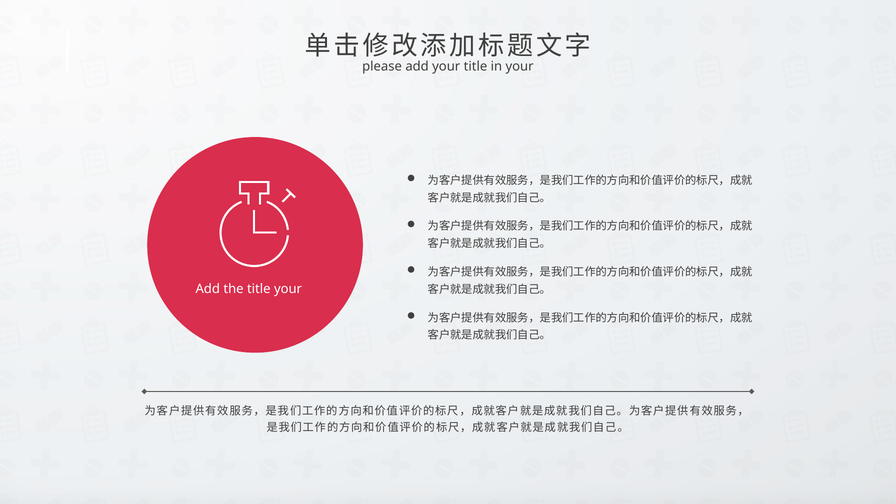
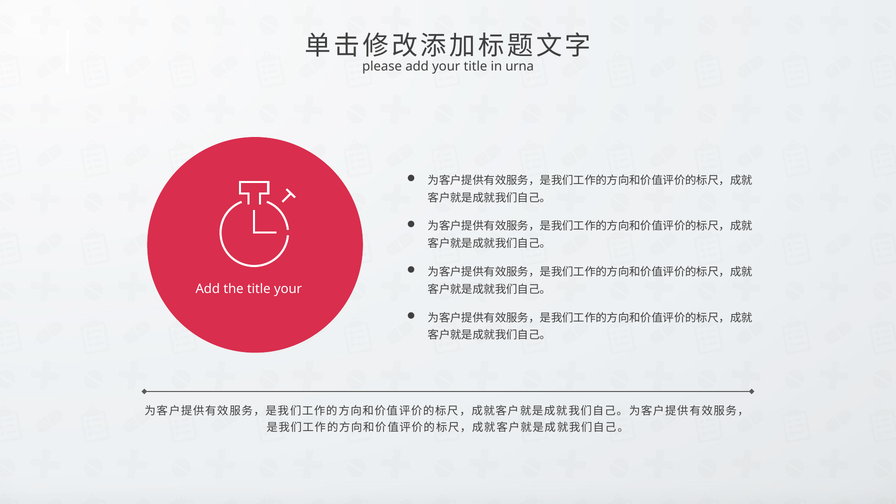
in your: your -> urna
